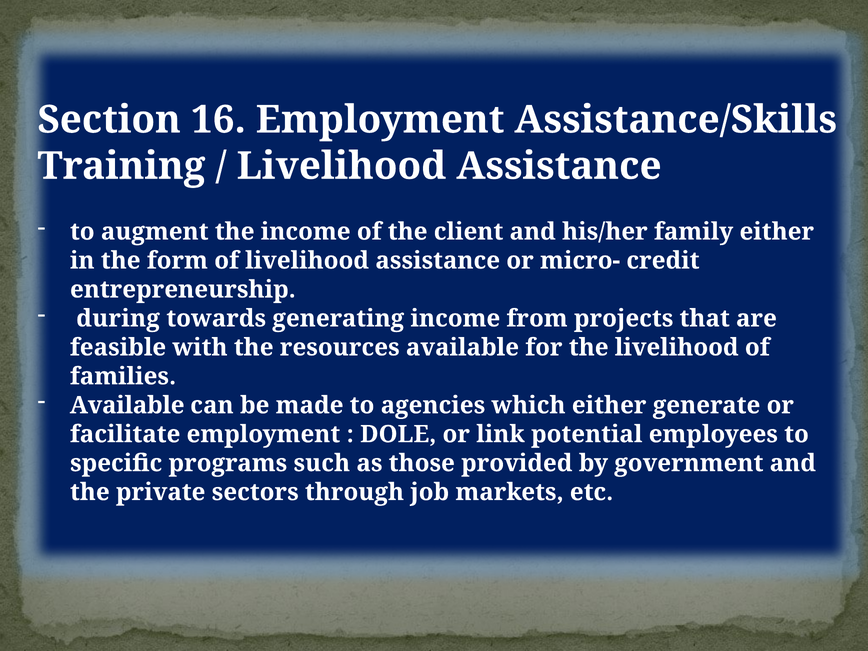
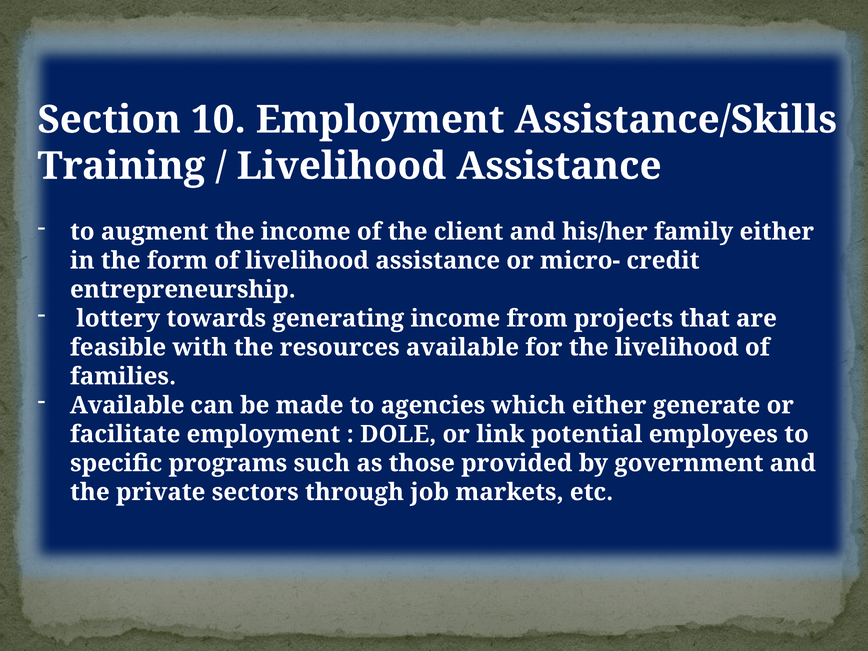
16: 16 -> 10
during: during -> lottery
